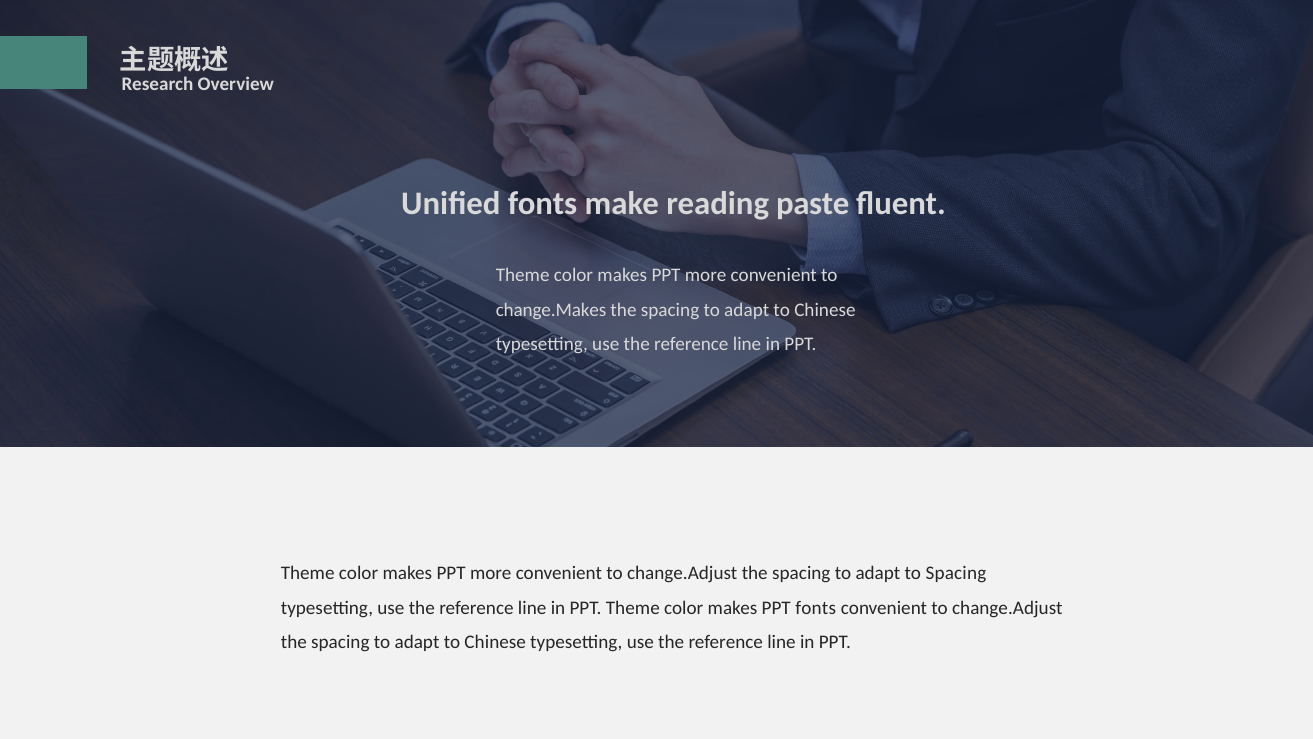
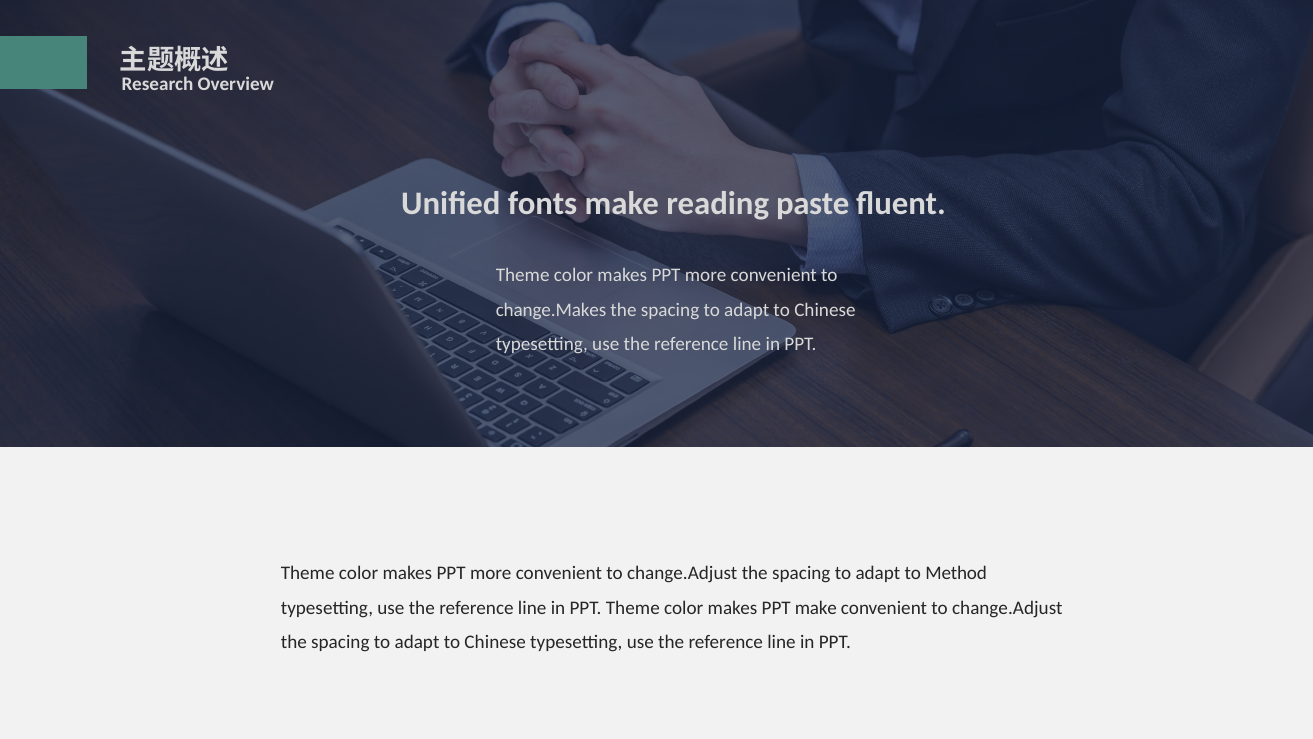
to Spacing: Spacing -> Method
PPT fonts: fonts -> make
